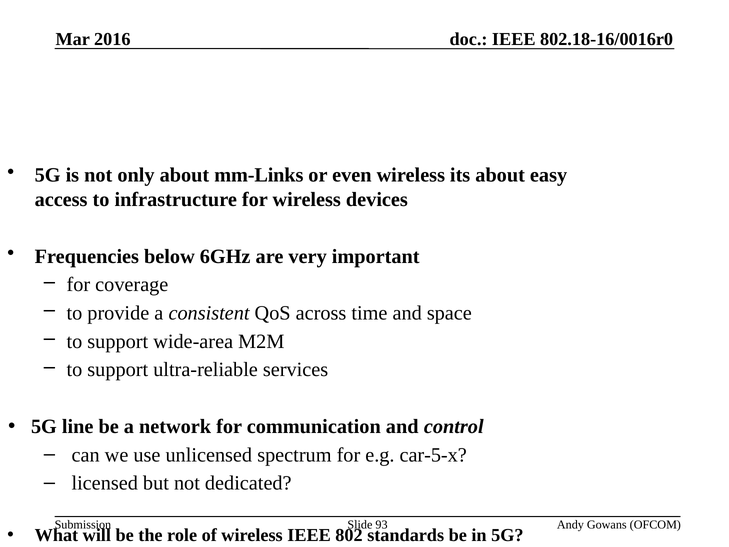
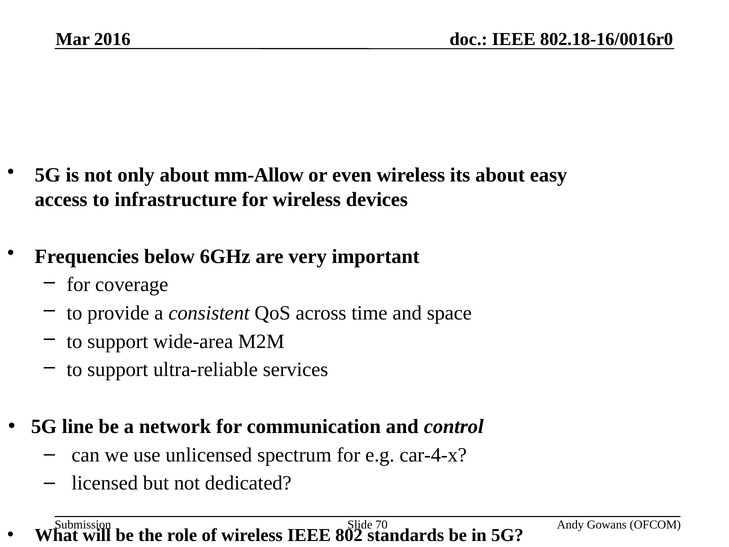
mm-Links: mm-Links -> mm-Allow
car-5-x: car-5-x -> car-4-x
93: 93 -> 70
